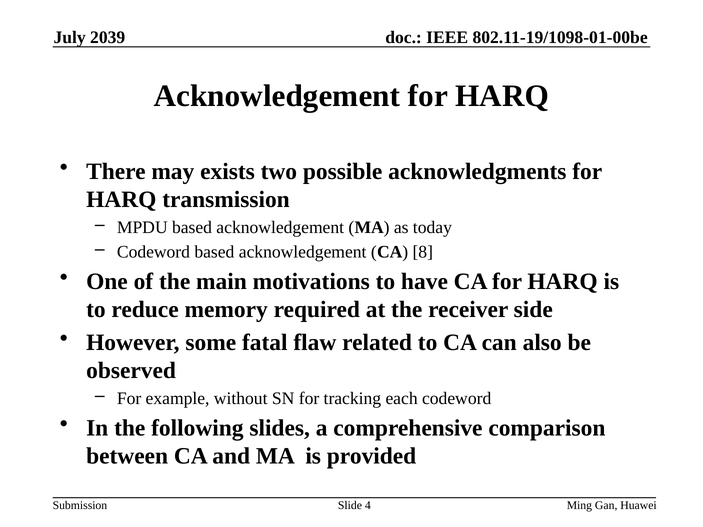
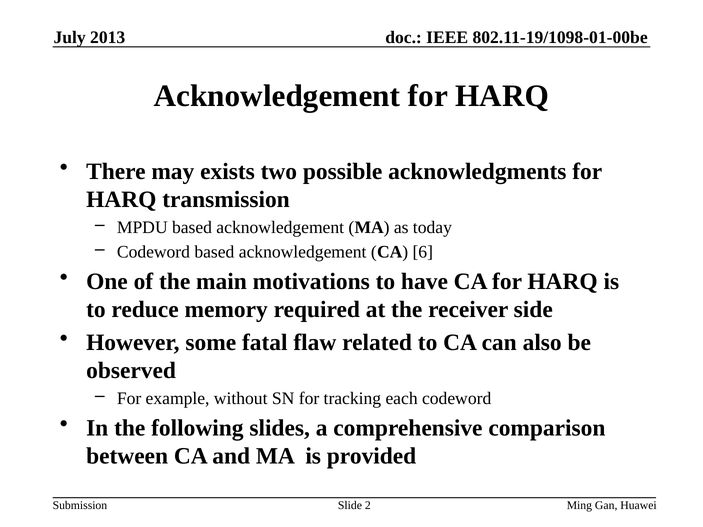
2039: 2039 -> 2013
8: 8 -> 6
4: 4 -> 2
